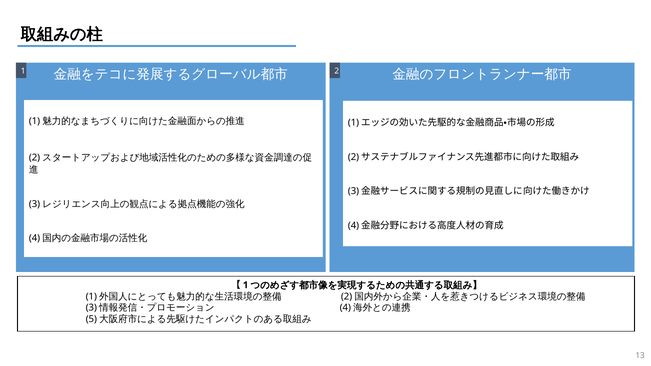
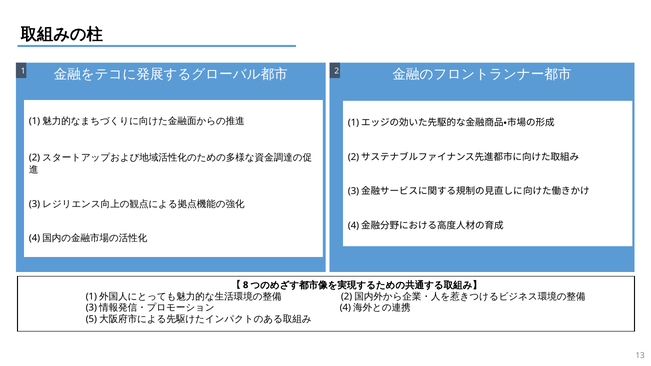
1 at (246, 285): 1 -> 8
